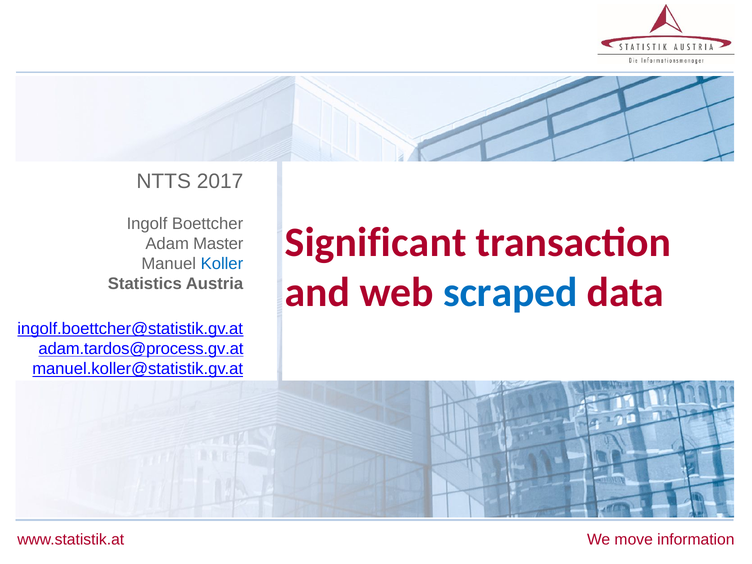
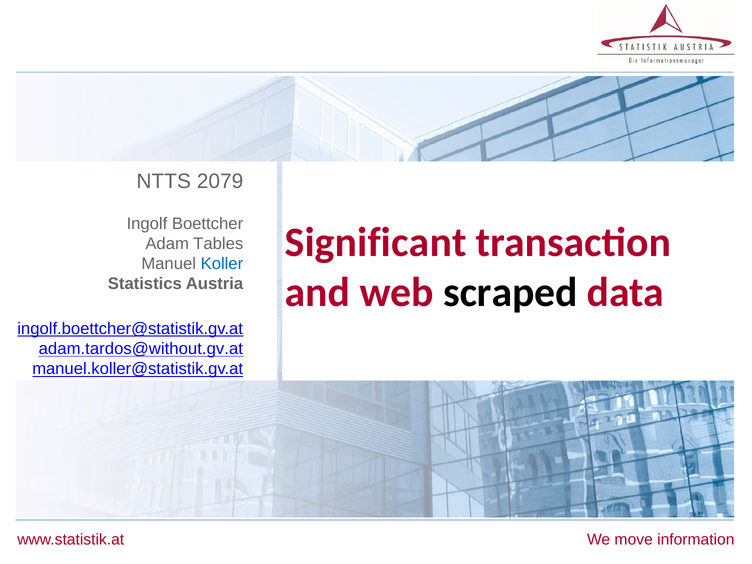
2017: 2017 -> 2079
Master: Master -> Tables
scraped colour: blue -> black
adam.tardos@process.gv.at: adam.tardos@process.gv.at -> adam.tardos@without.gv.at
